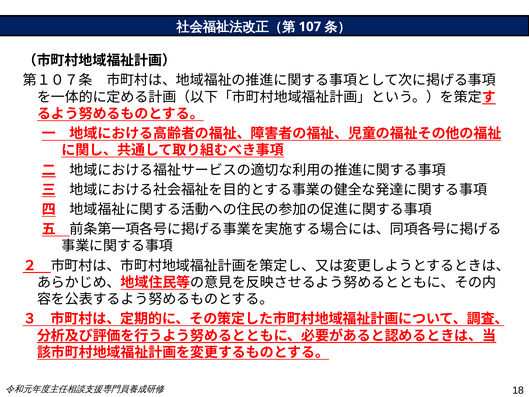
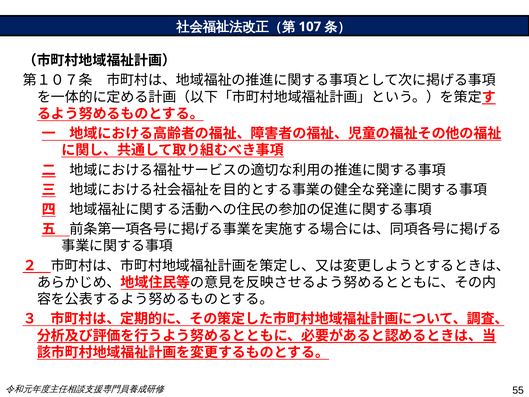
18: 18 -> 55
